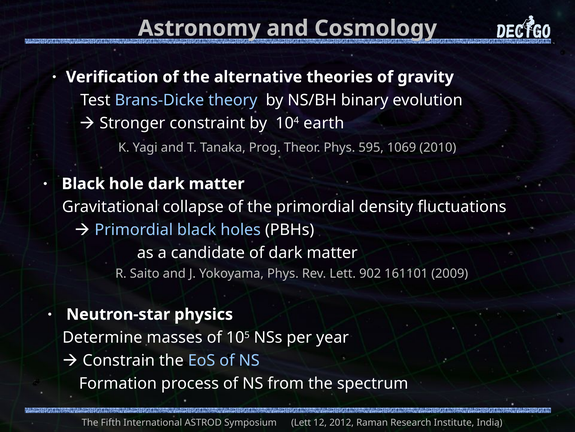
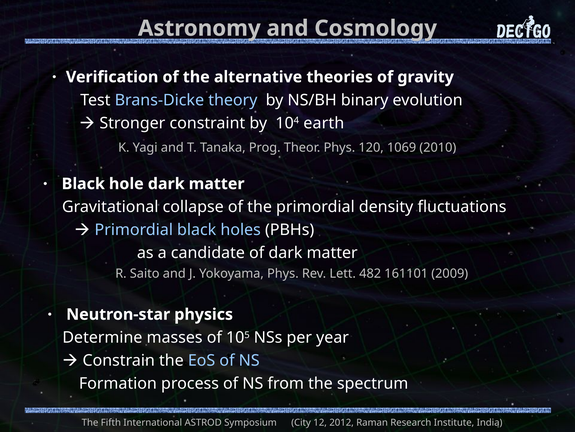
595: 595 -> 120
902: 902 -> 482
Symposium Lett: Lett -> City
